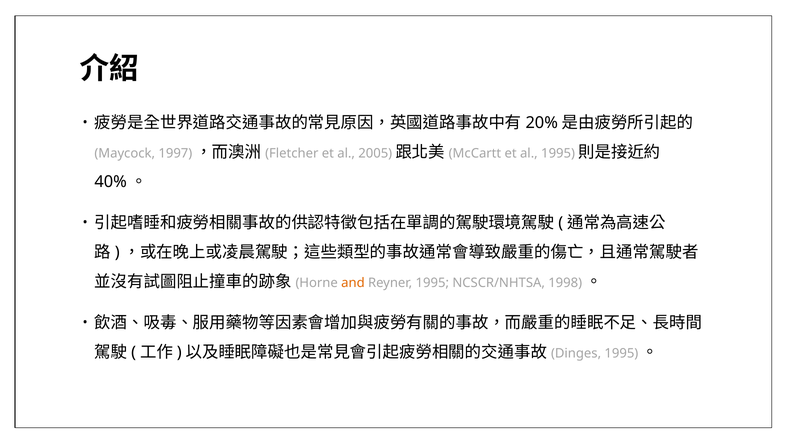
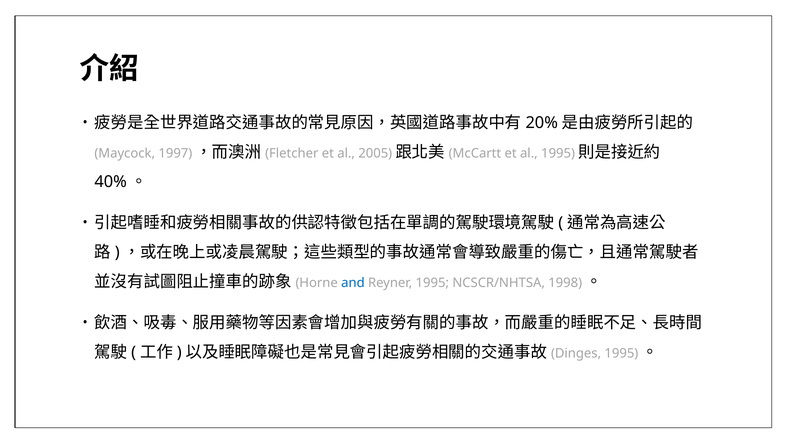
and colour: orange -> blue
